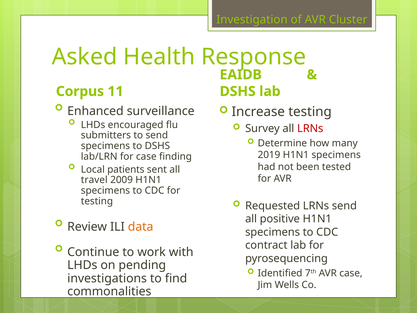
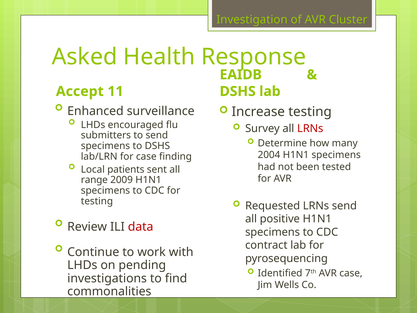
Corpus: Corpus -> Accept
2019: 2019 -> 2004
travel: travel -> range
data colour: orange -> red
